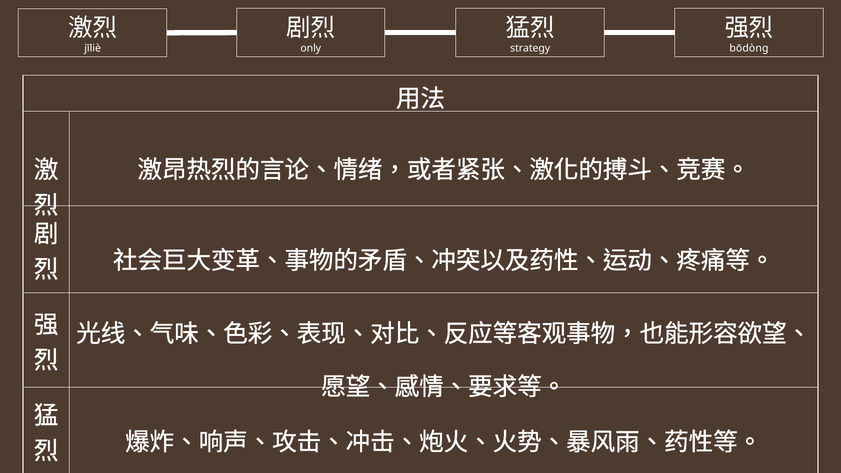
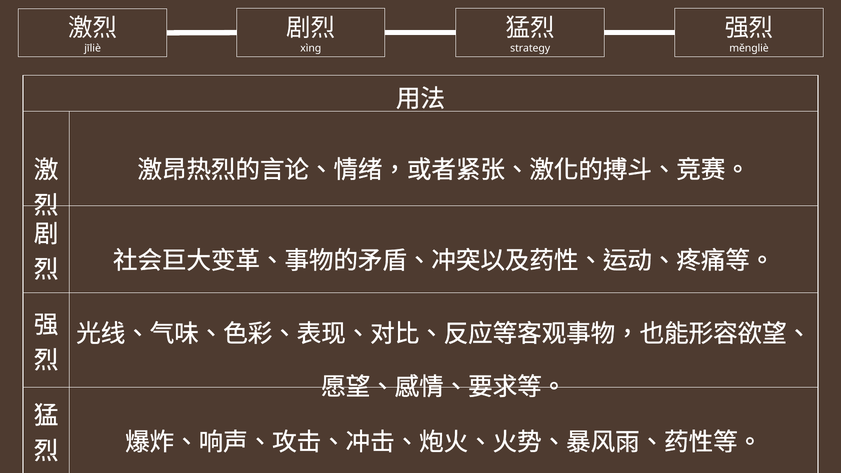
only: only -> xìng
bōdòng: bōdòng -> měngliè
